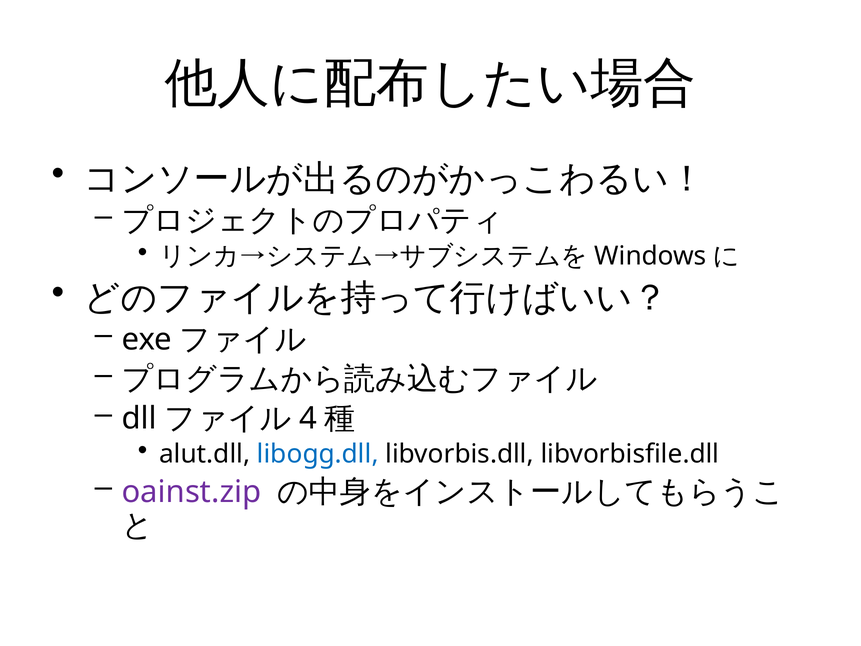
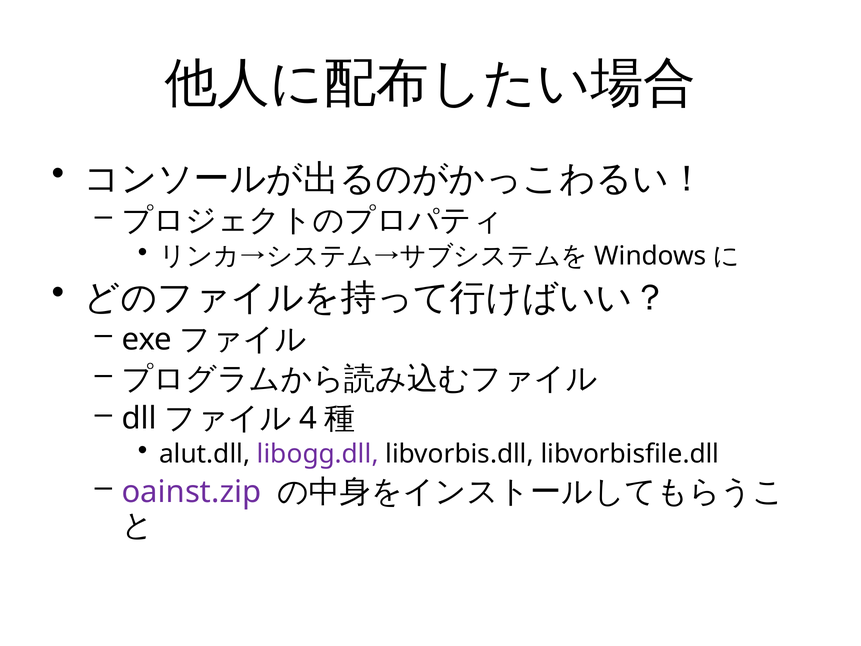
libogg.dll colour: blue -> purple
